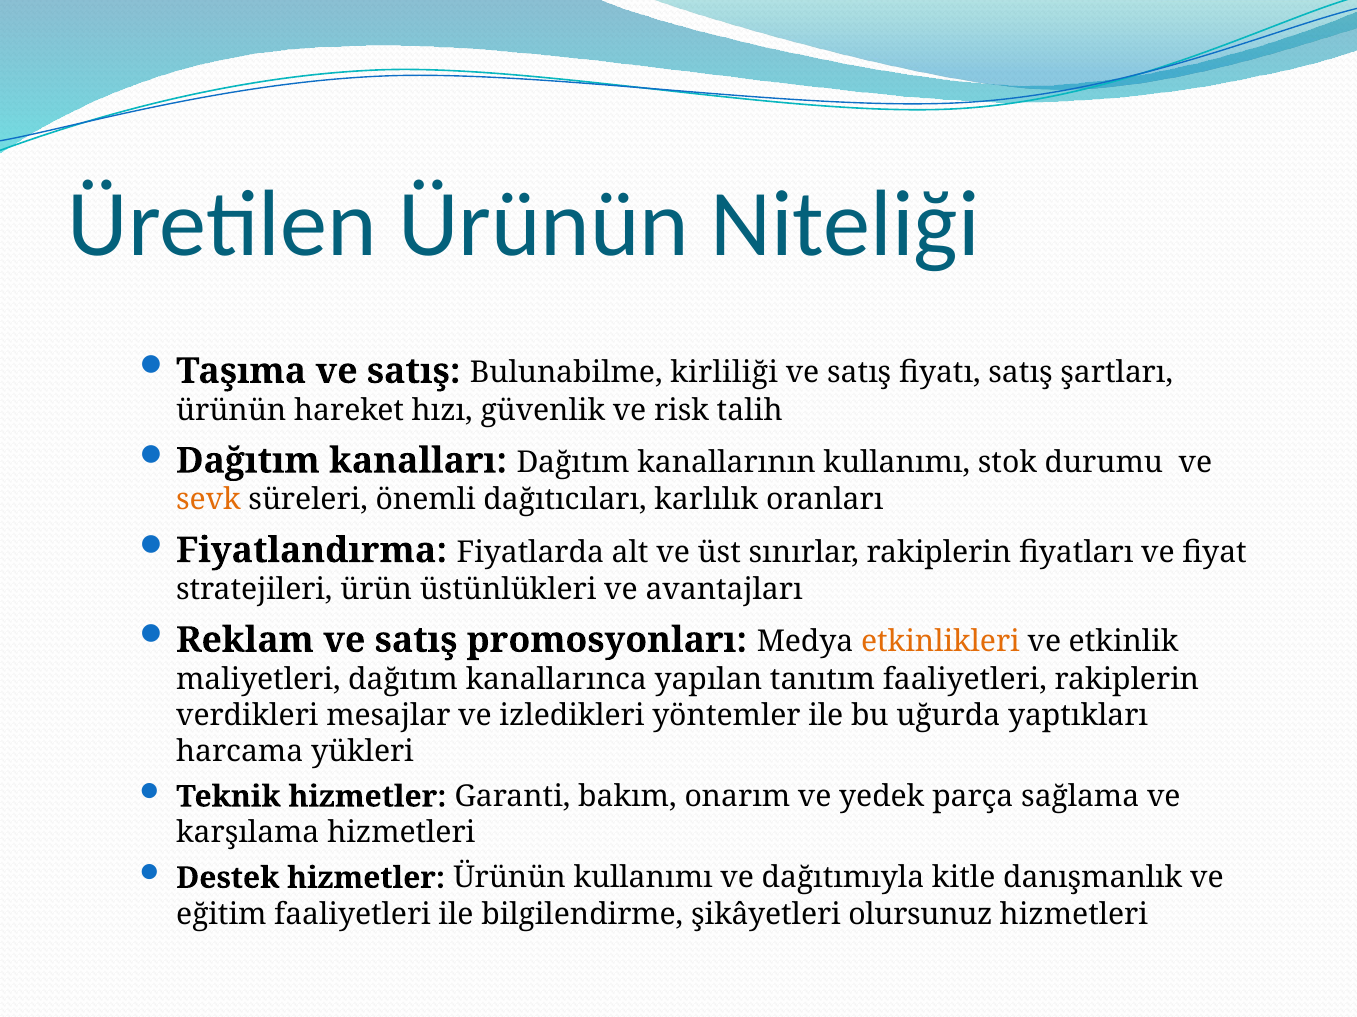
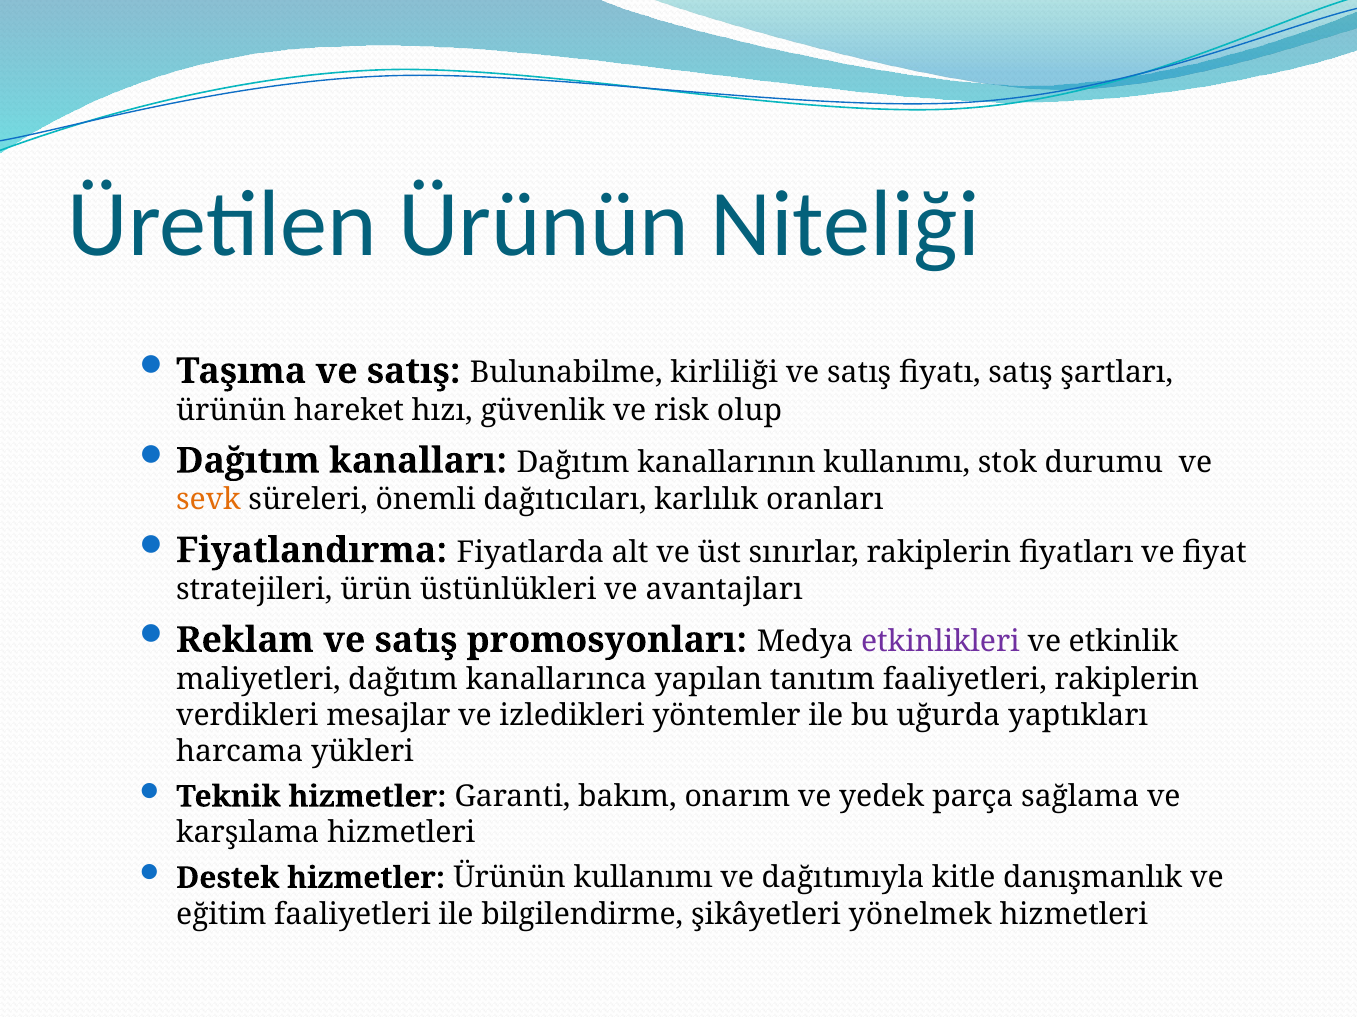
talih: talih -> olup
etkinlikleri colour: orange -> purple
olursunuz: olursunuz -> yönelmek
